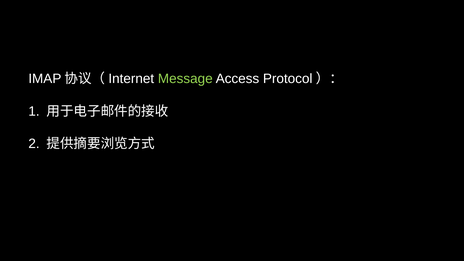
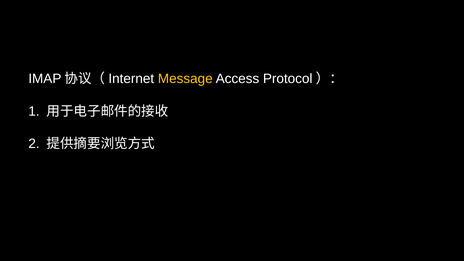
Message colour: light green -> yellow
